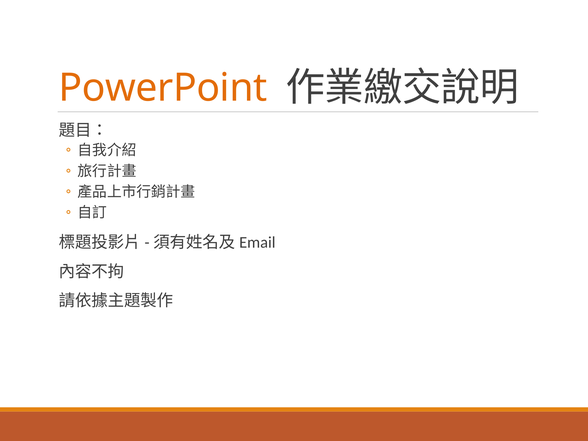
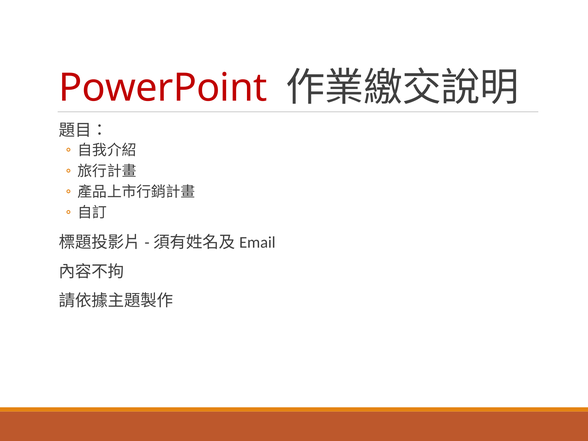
PowerPoint colour: orange -> red
